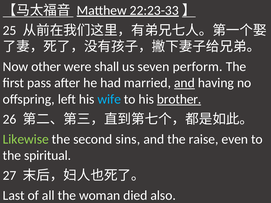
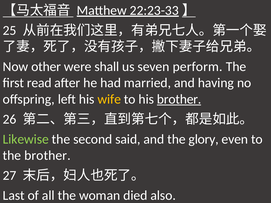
pass: pass -> read
and at (184, 83) underline: present -> none
wife colour: light blue -> yellow
sins: sins -> said
raise: raise -> glory
the spiritual: spiritual -> brother
